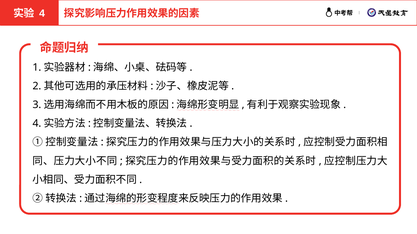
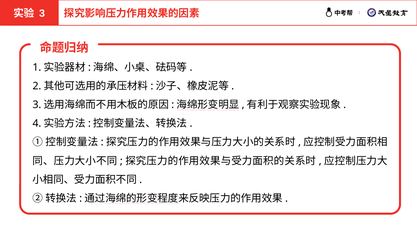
4 at (42, 13): 4 -> 3
